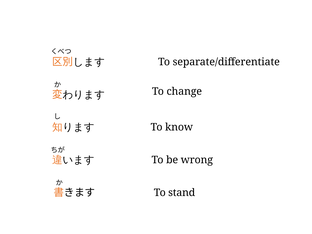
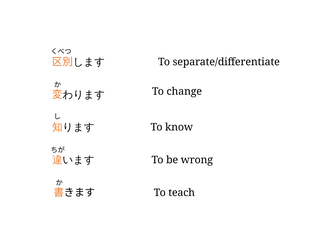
stand: stand -> teach
